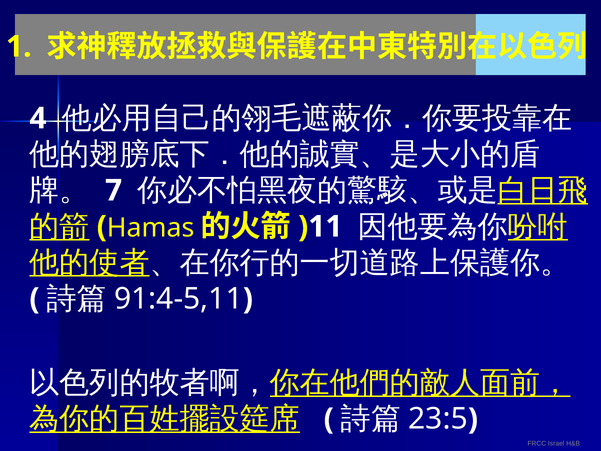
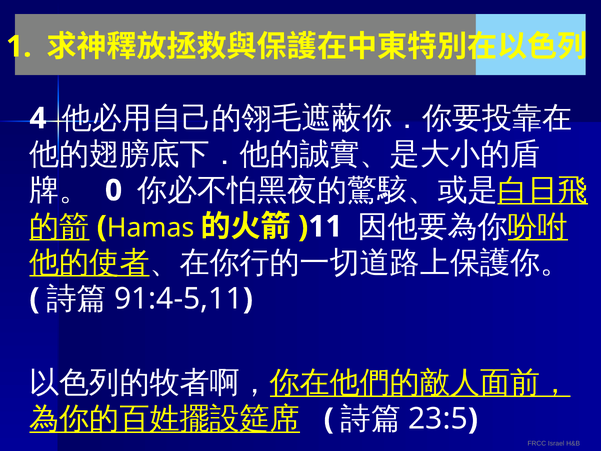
7: 7 -> 0
